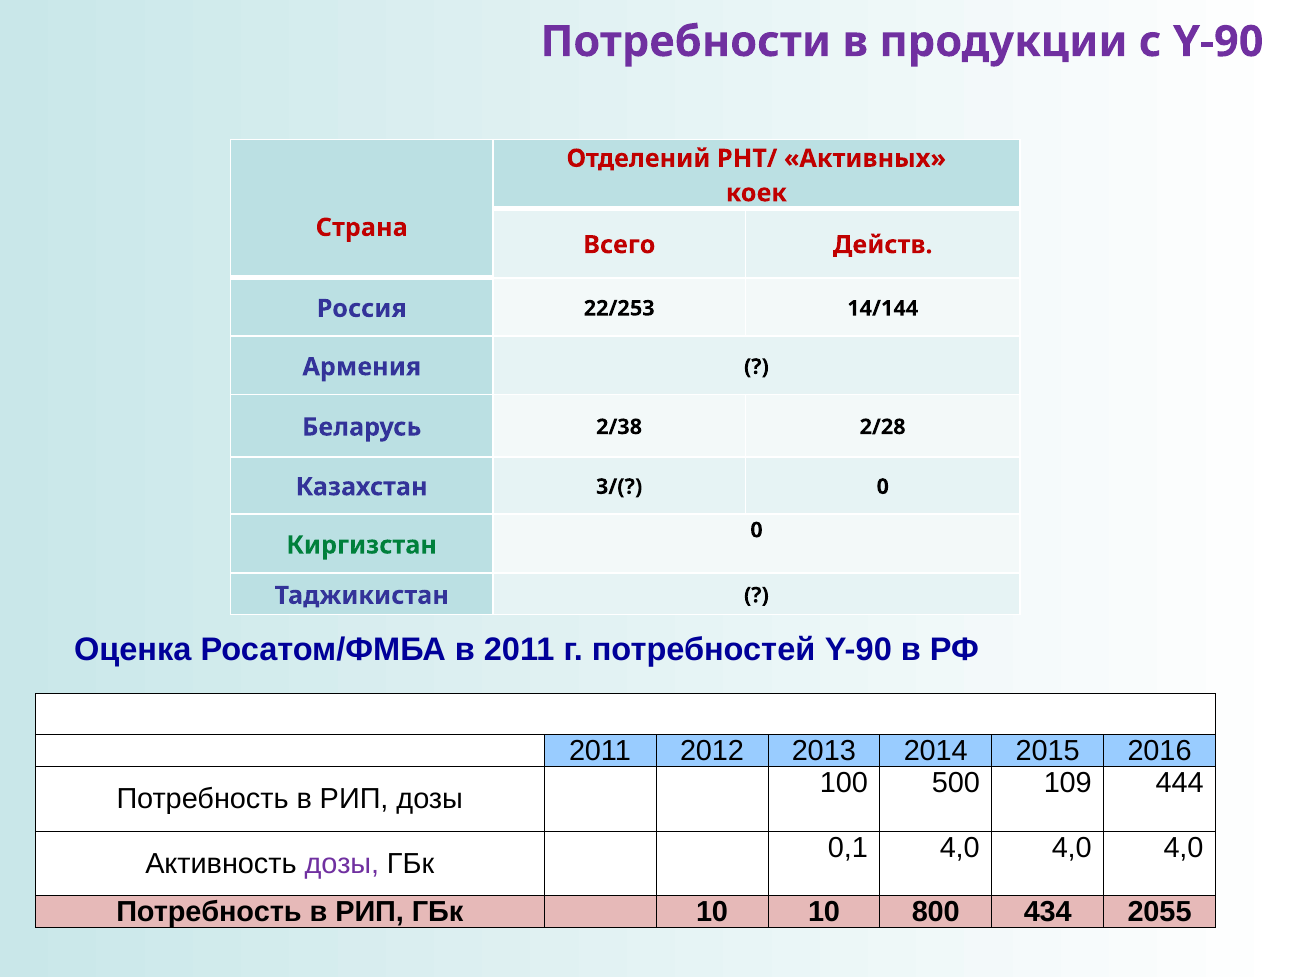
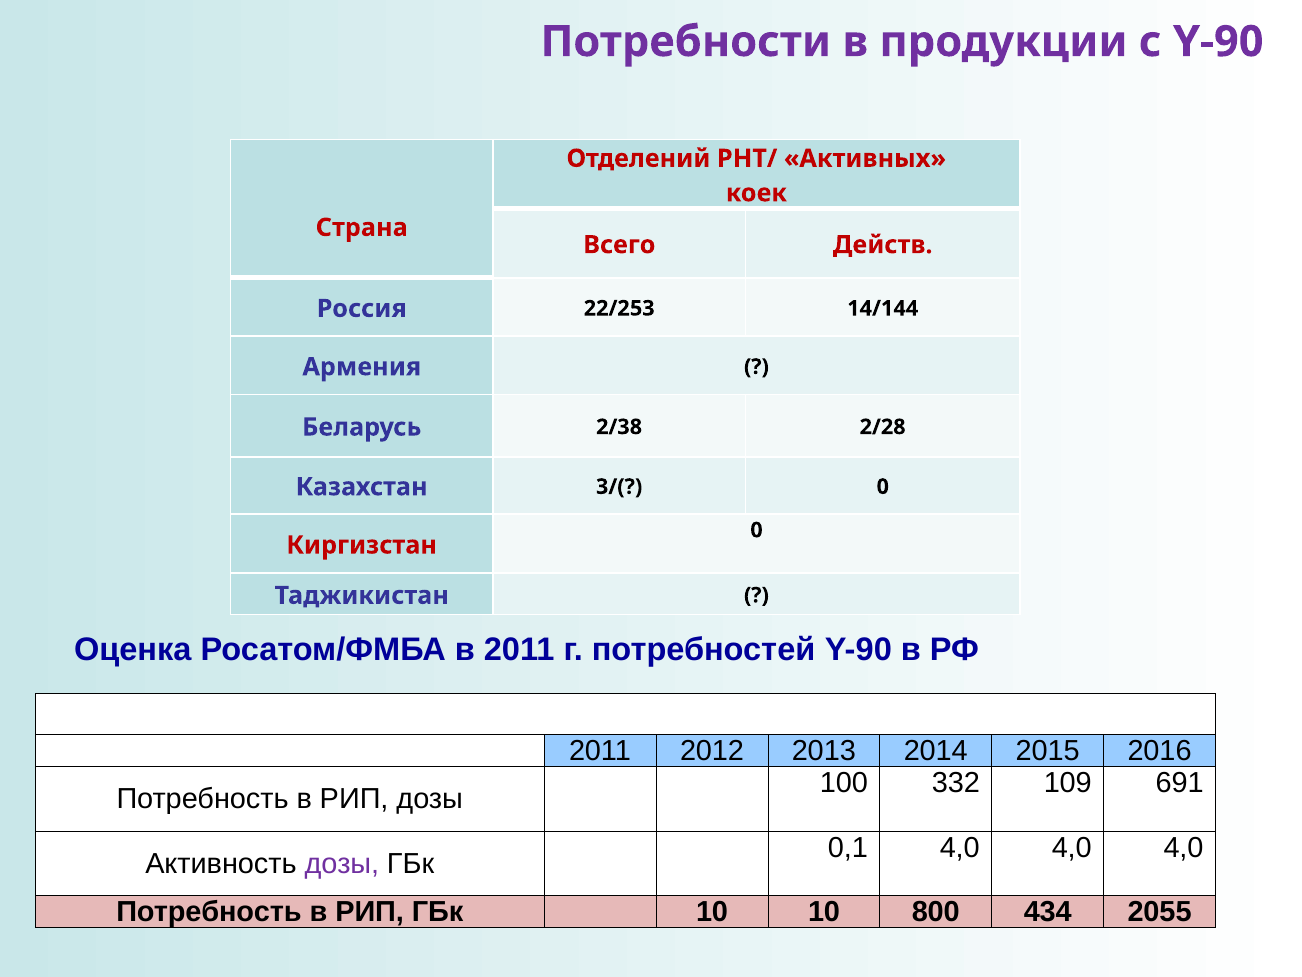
Киргизстан colour: green -> red
500: 500 -> 332
444: 444 -> 691
